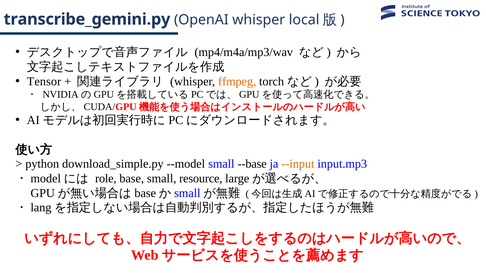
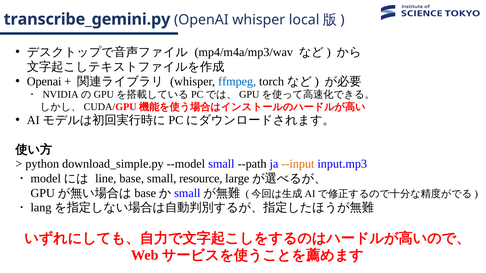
Tensor at (44, 82): Tensor -> Openai
ffmpeg colour: orange -> blue
--base: --base -> --path
role: role -> line
